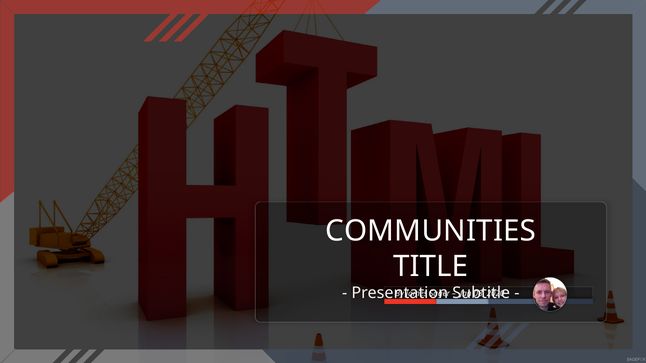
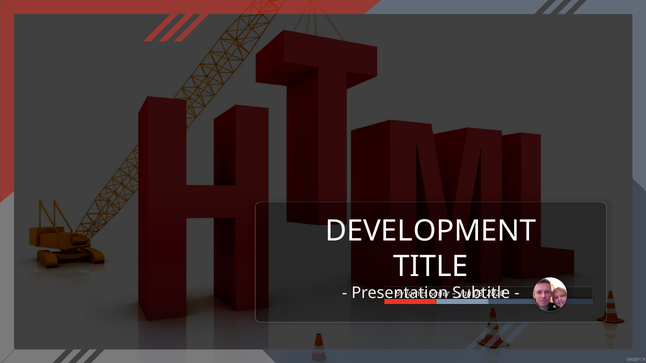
COMMUNITIES: COMMUNITIES -> DEVELOPMENT
